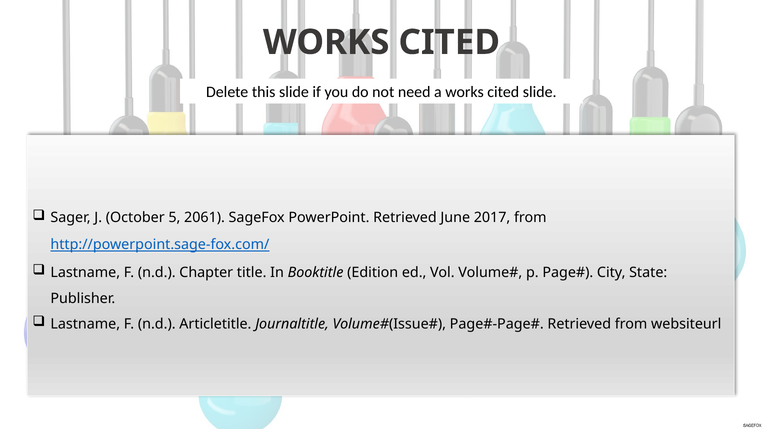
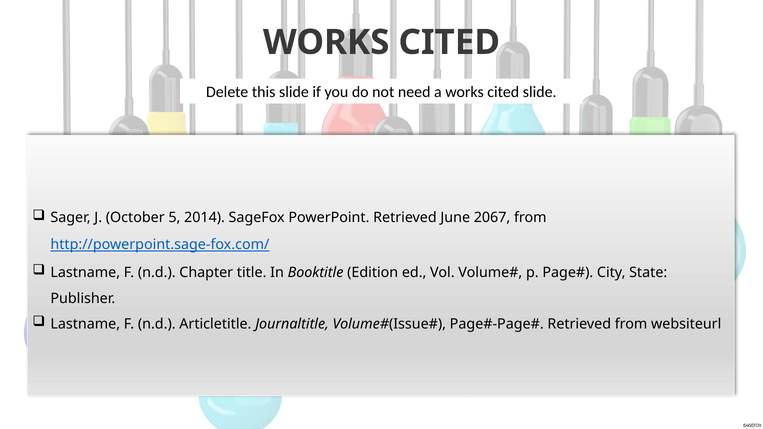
2061: 2061 -> 2014
2017: 2017 -> 2067
